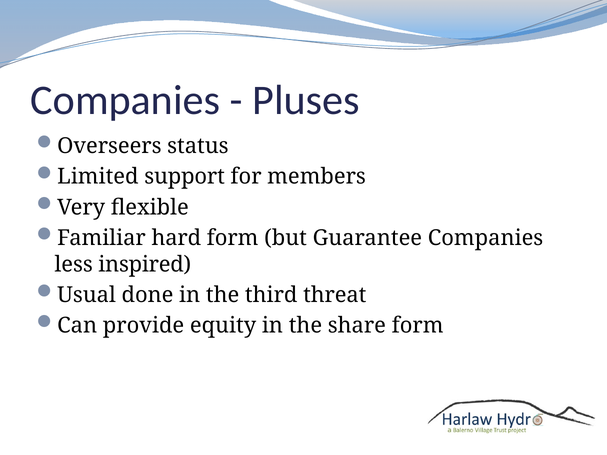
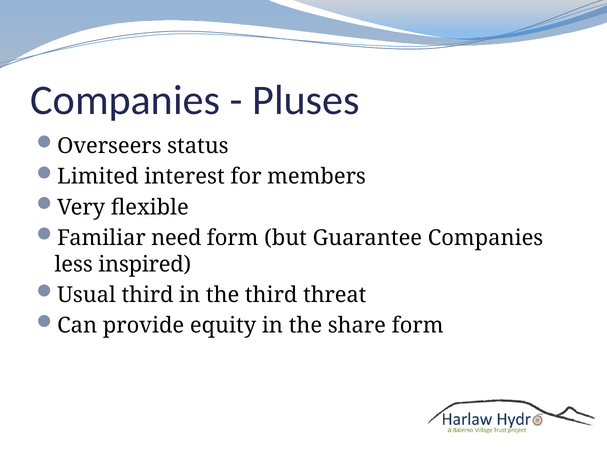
support: support -> interest
hard: hard -> need
Usual done: done -> third
